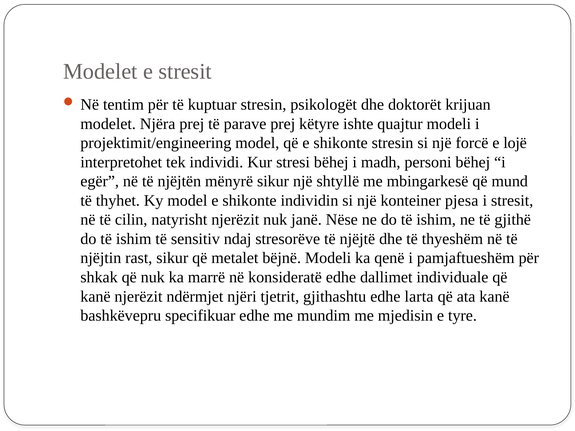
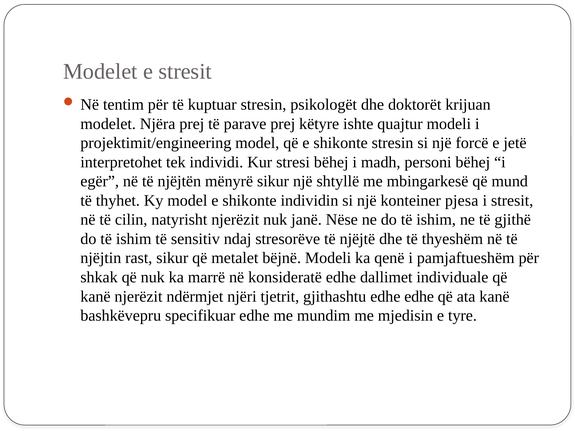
lojë: lojë -> jetë
edhe larta: larta -> edhe
